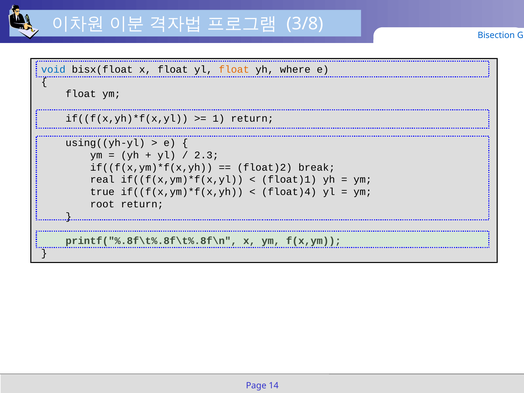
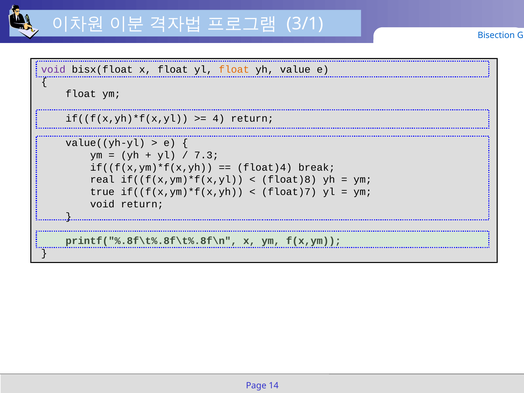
3/8: 3/8 -> 3/1
void at (53, 70) colour: blue -> purple
where: where -> value
1: 1 -> 4
using((yh-yl: using((yh-yl -> value((yh-yl
2.3: 2.3 -> 7.3
float)2: float)2 -> float)4
float)1: float)1 -> float)8
float)4: float)4 -> float)7
root at (102, 204): root -> void
